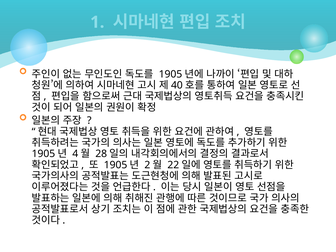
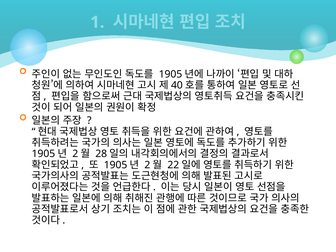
4 at (75, 154): 4 -> 2
